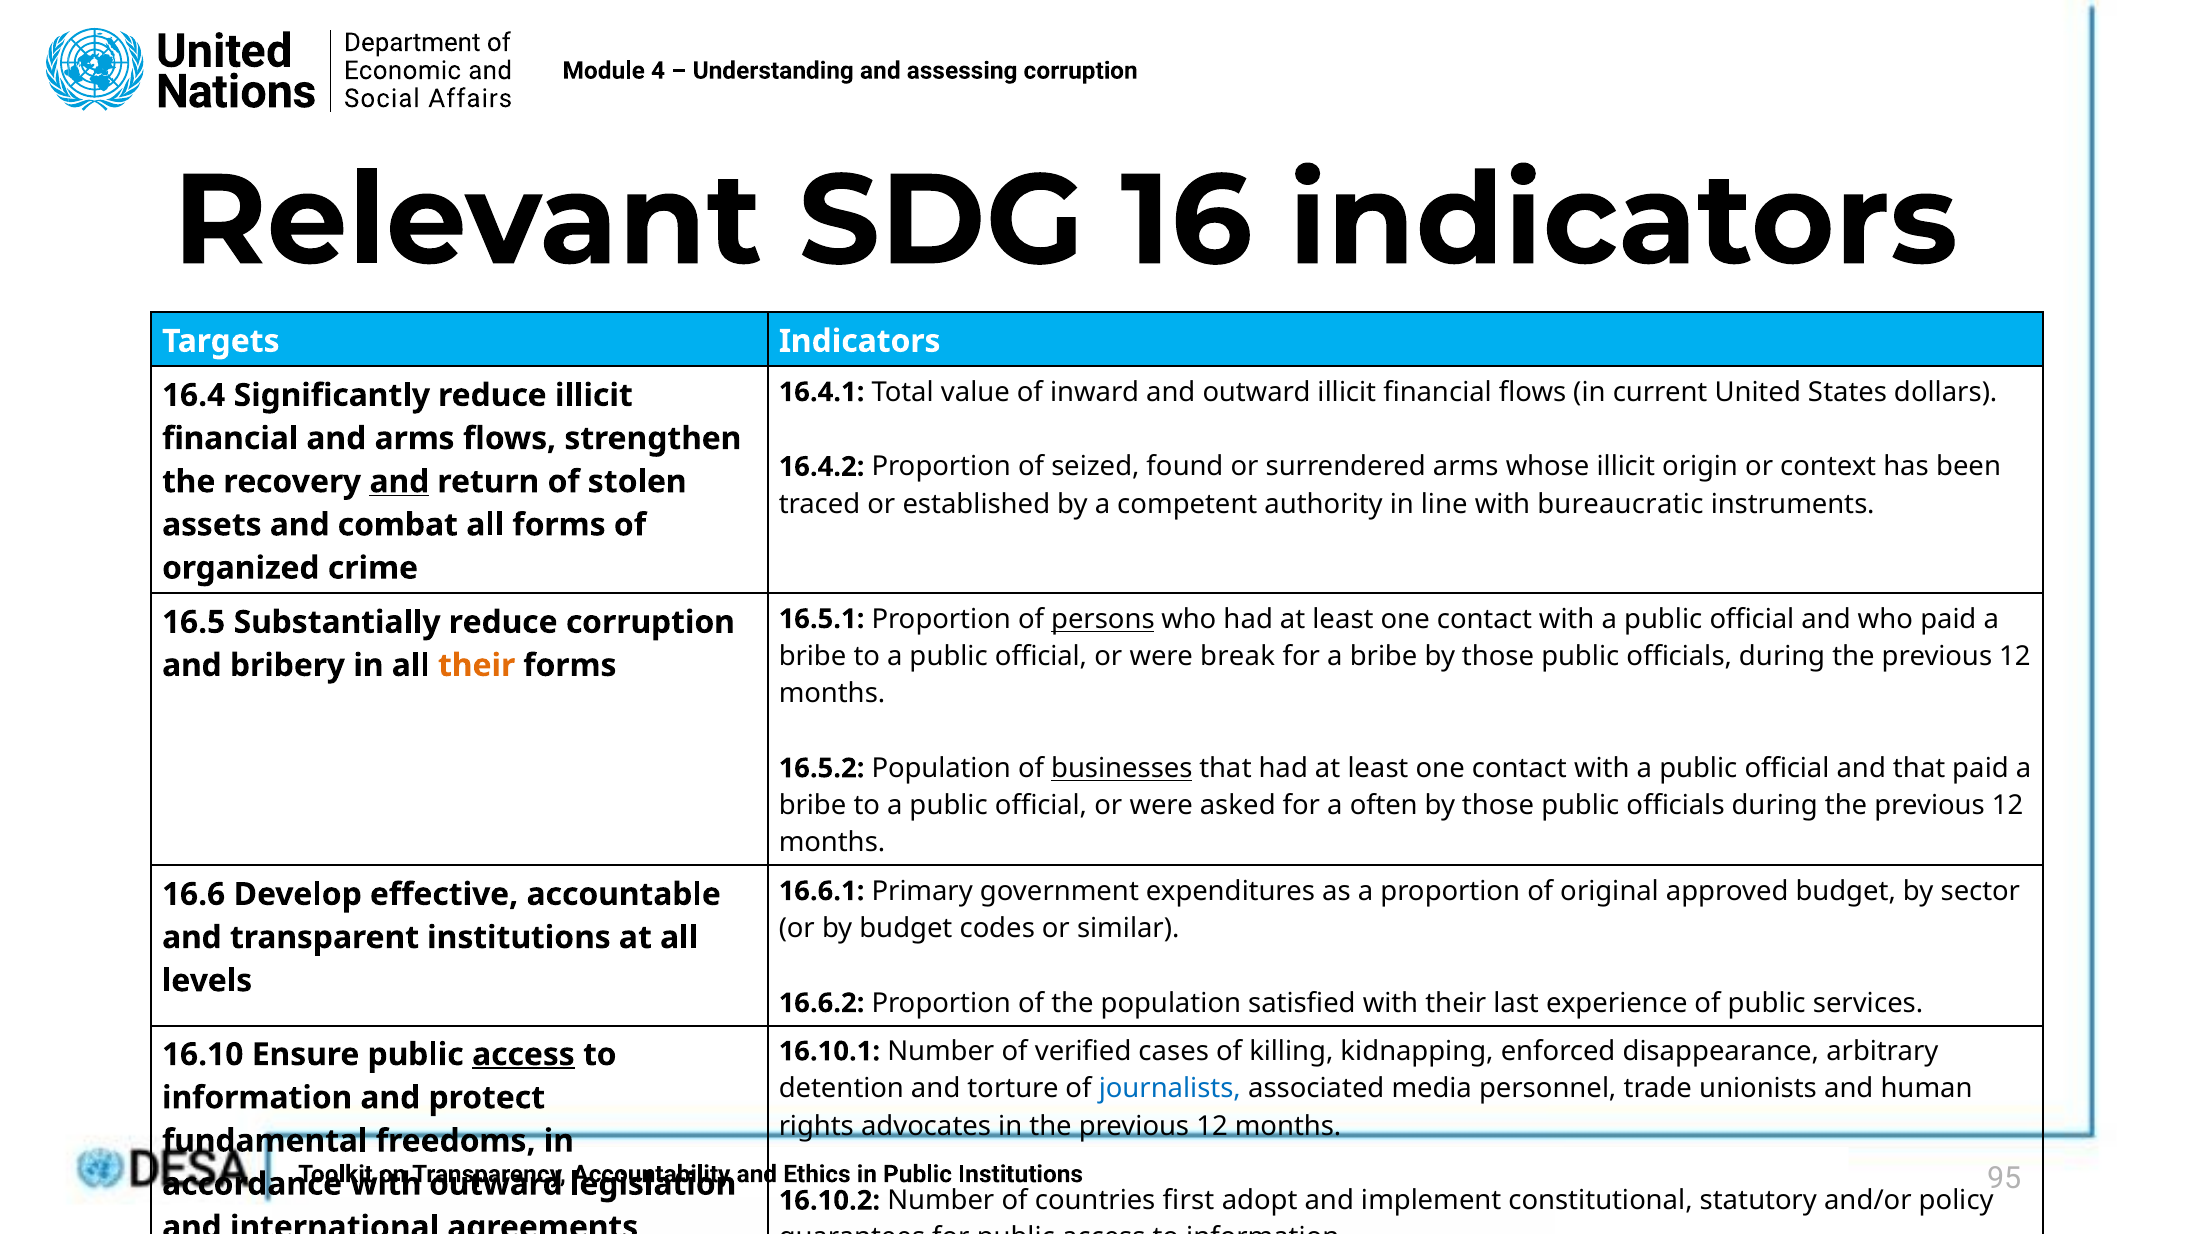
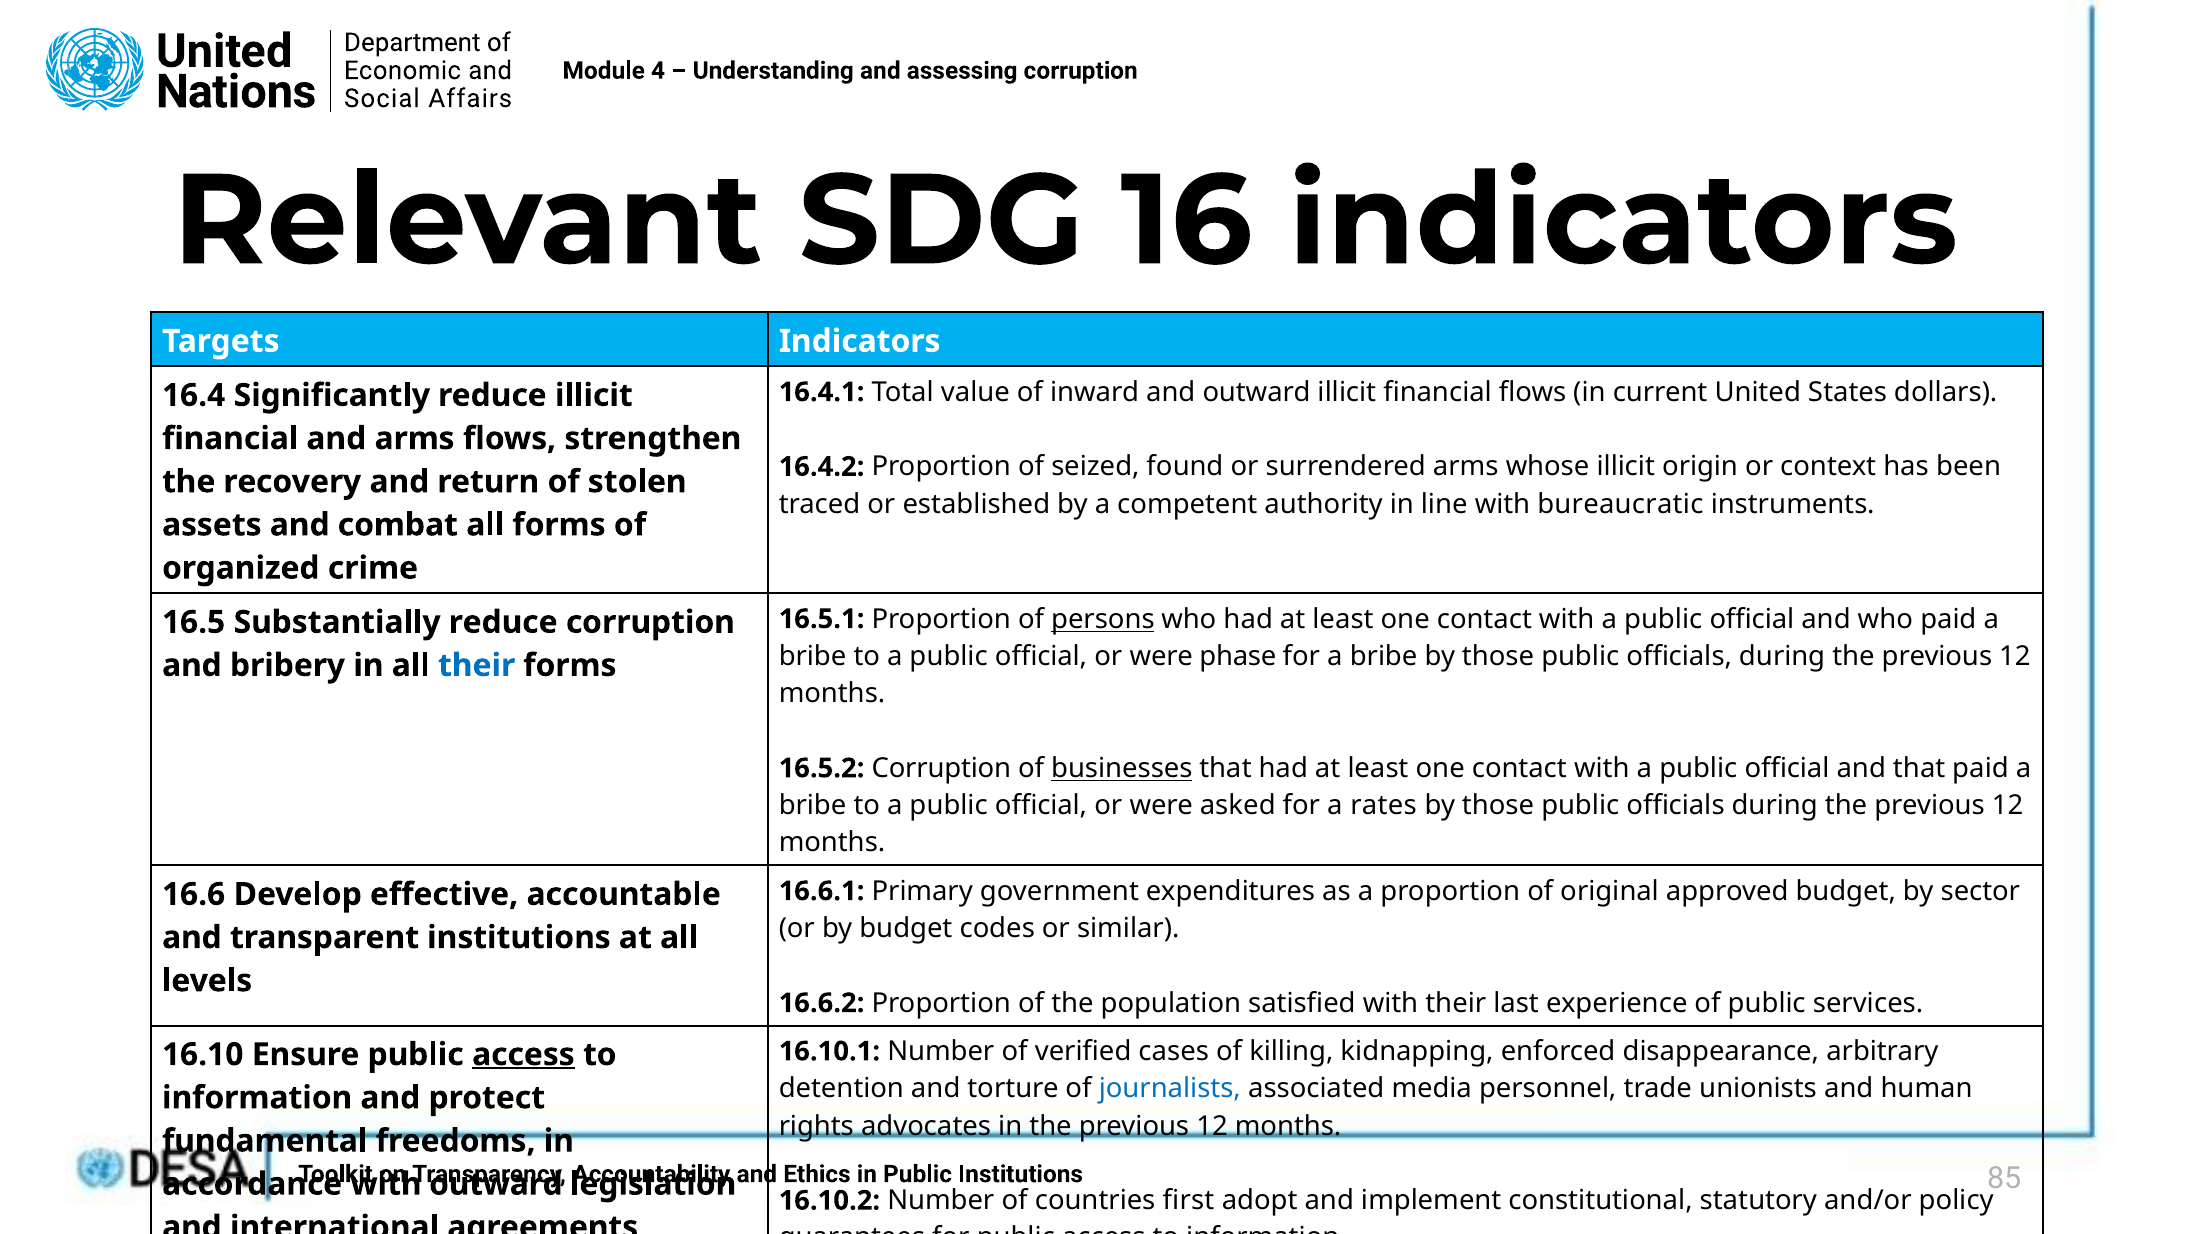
and at (399, 482) underline: present -> none
break: break -> phase
their at (477, 666) colour: orange -> blue
16.5.2 Population: Population -> Corruption
often: often -> rates
95: 95 -> 85
